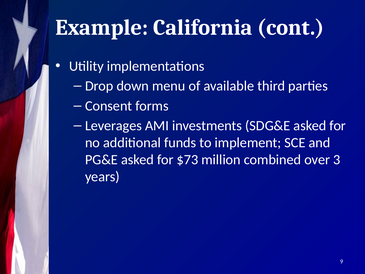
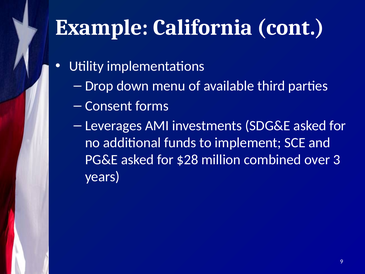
$73: $73 -> $28
